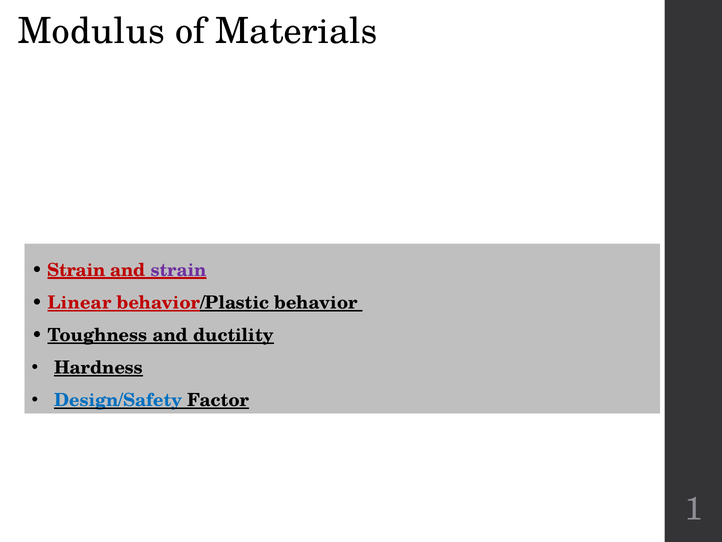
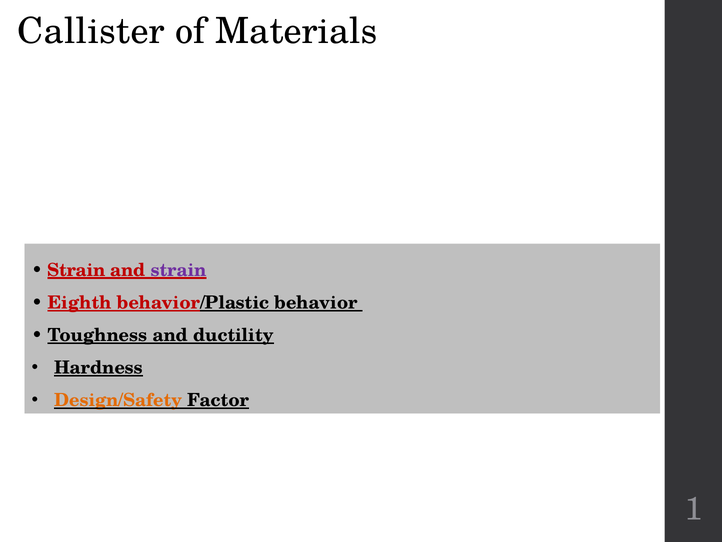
Modulus: Modulus -> Callister
Linear: Linear -> Eighth
Design/Safety colour: blue -> orange
